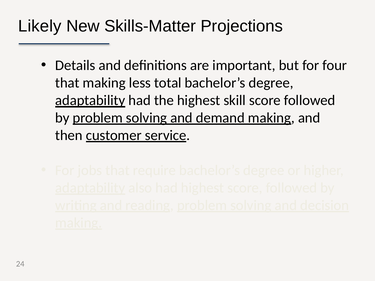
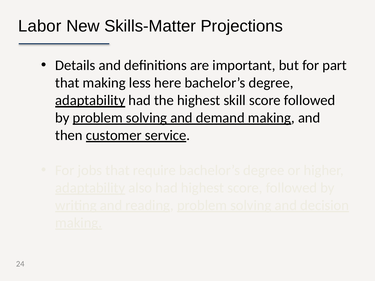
Likely: Likely -> Labor
four: four -> part
total: total -> here
